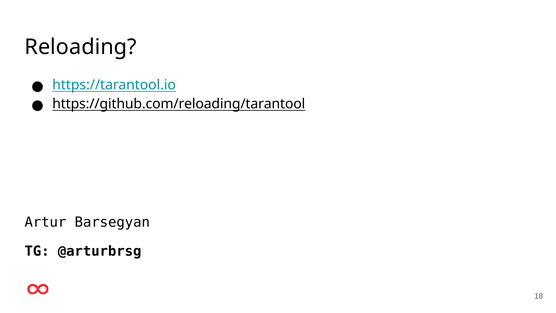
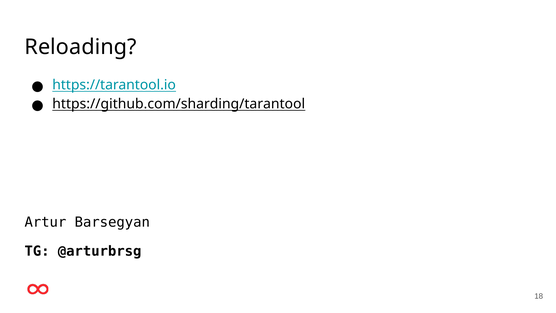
https://github.com/reloading/tarantool: https://github.com/reloading/tarantool -> https://github.com/sharding/tarantool
